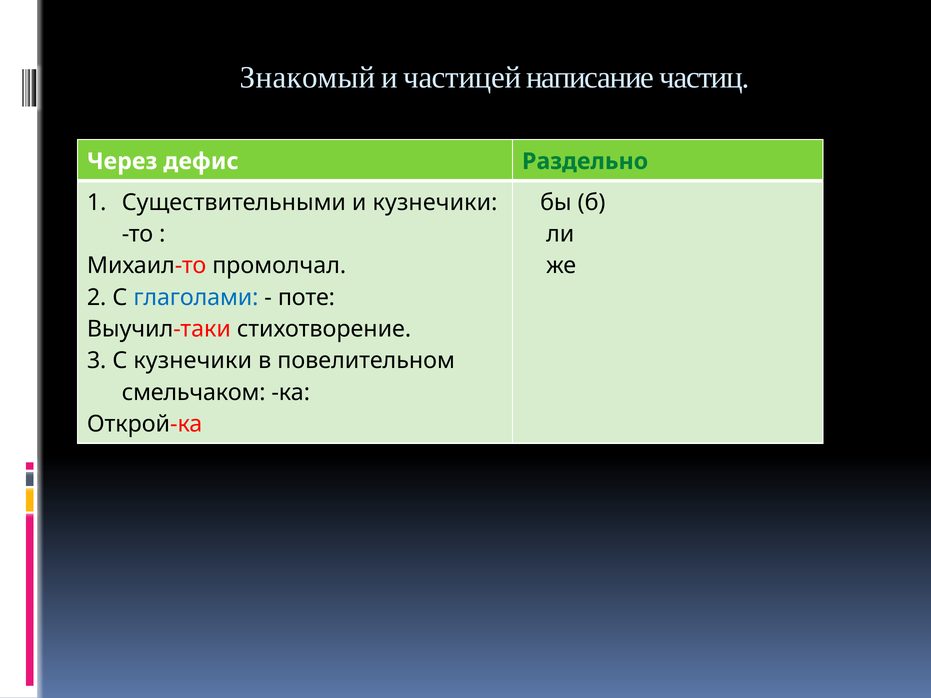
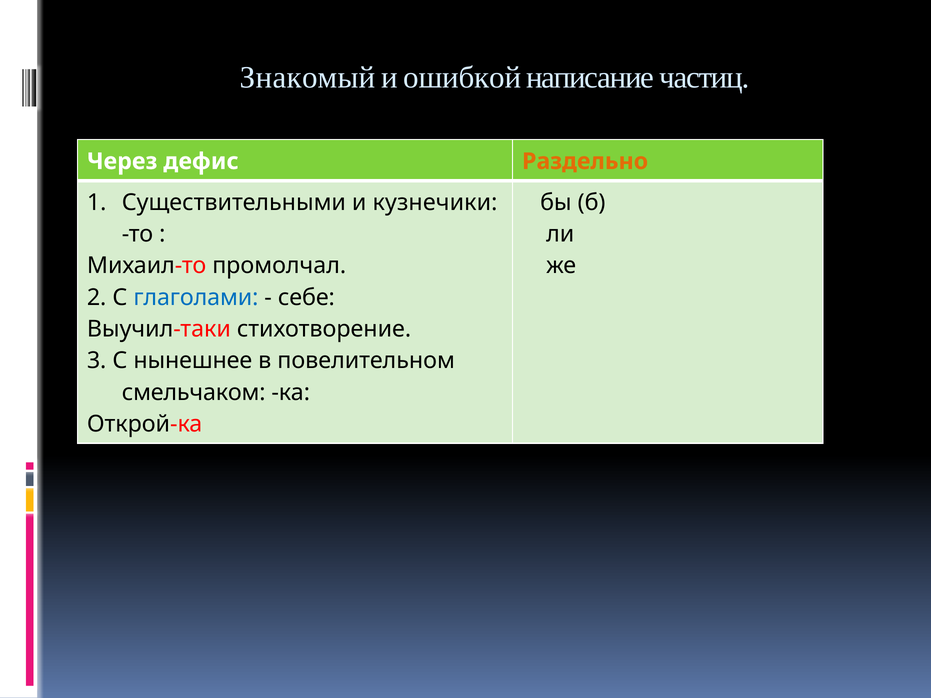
частицей: частицей -> ошибкой
Раздельно colour: green -> orange
поте: поте -> себе
С кузнечики: кузнечики -> нынешнее
